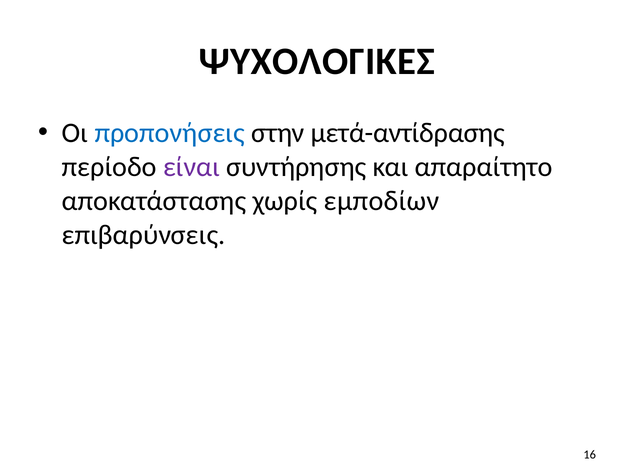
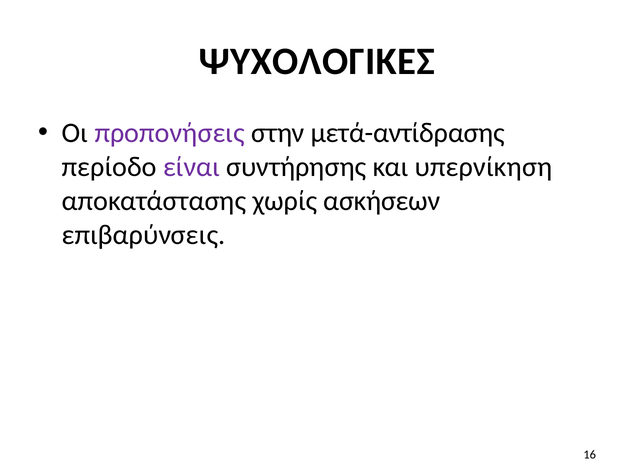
προπονήσεις colour: blue -> purple
απαραίτητο: απαραίτητο -> υπερνίκηση
εμποδίων: εμποδίων -> ασκήσεων
